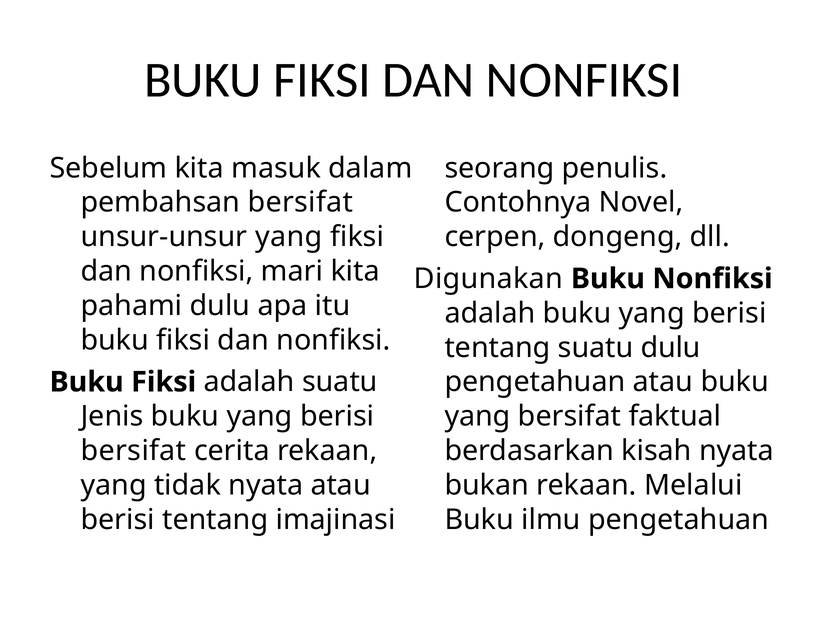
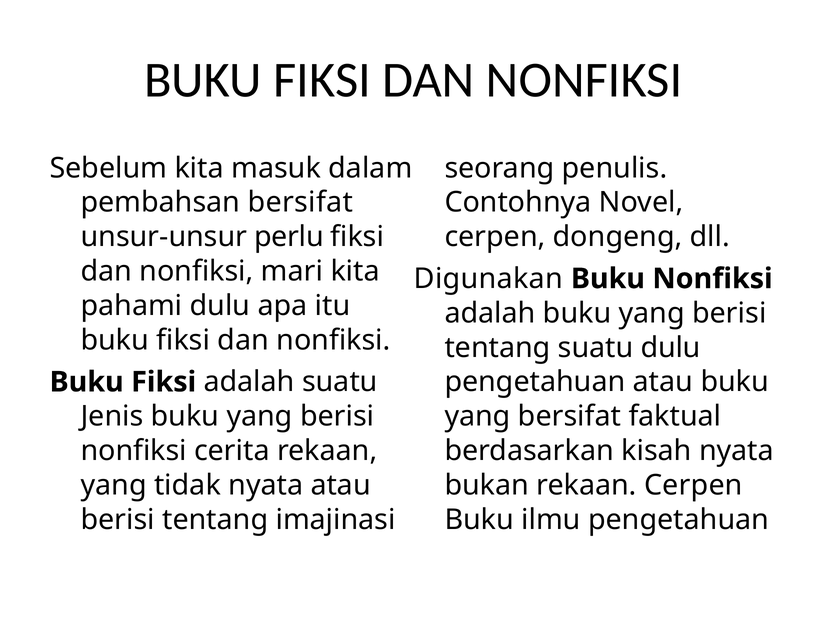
unsur-unsur yang: yang -> perlu
bersifat at (134, 451): bersifat -> nonfiksi
rekaan Melalui: Melalui -> Cerpen
